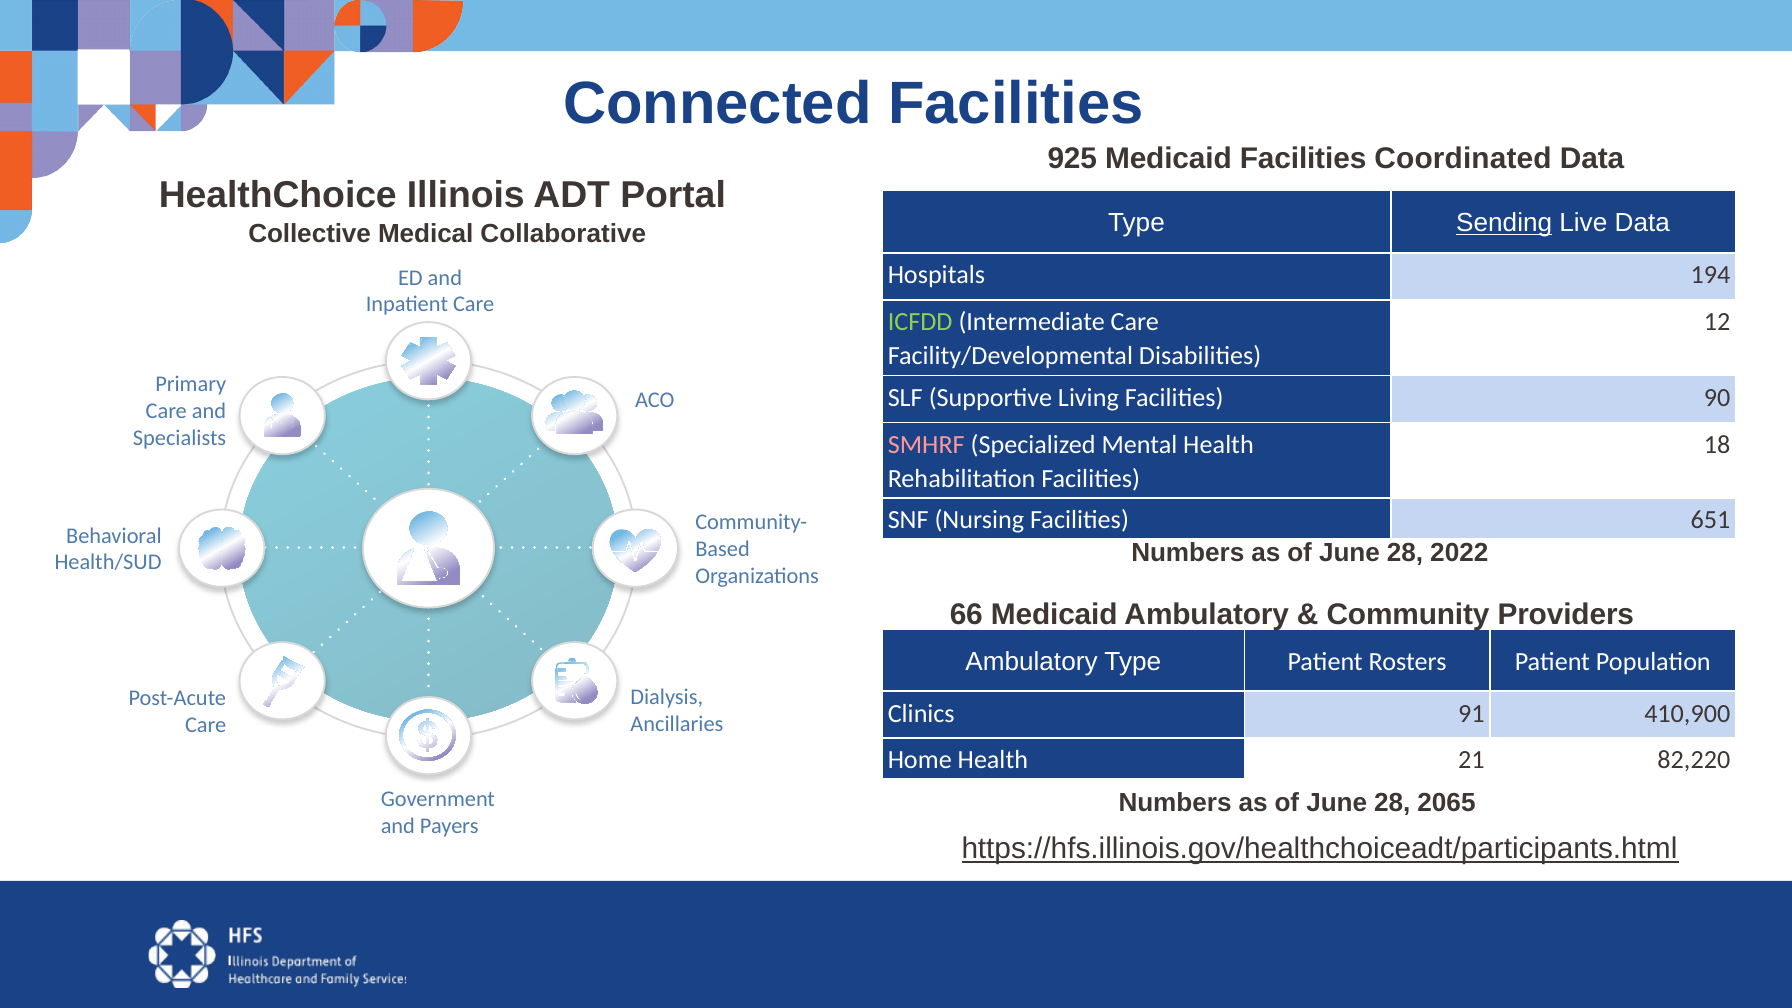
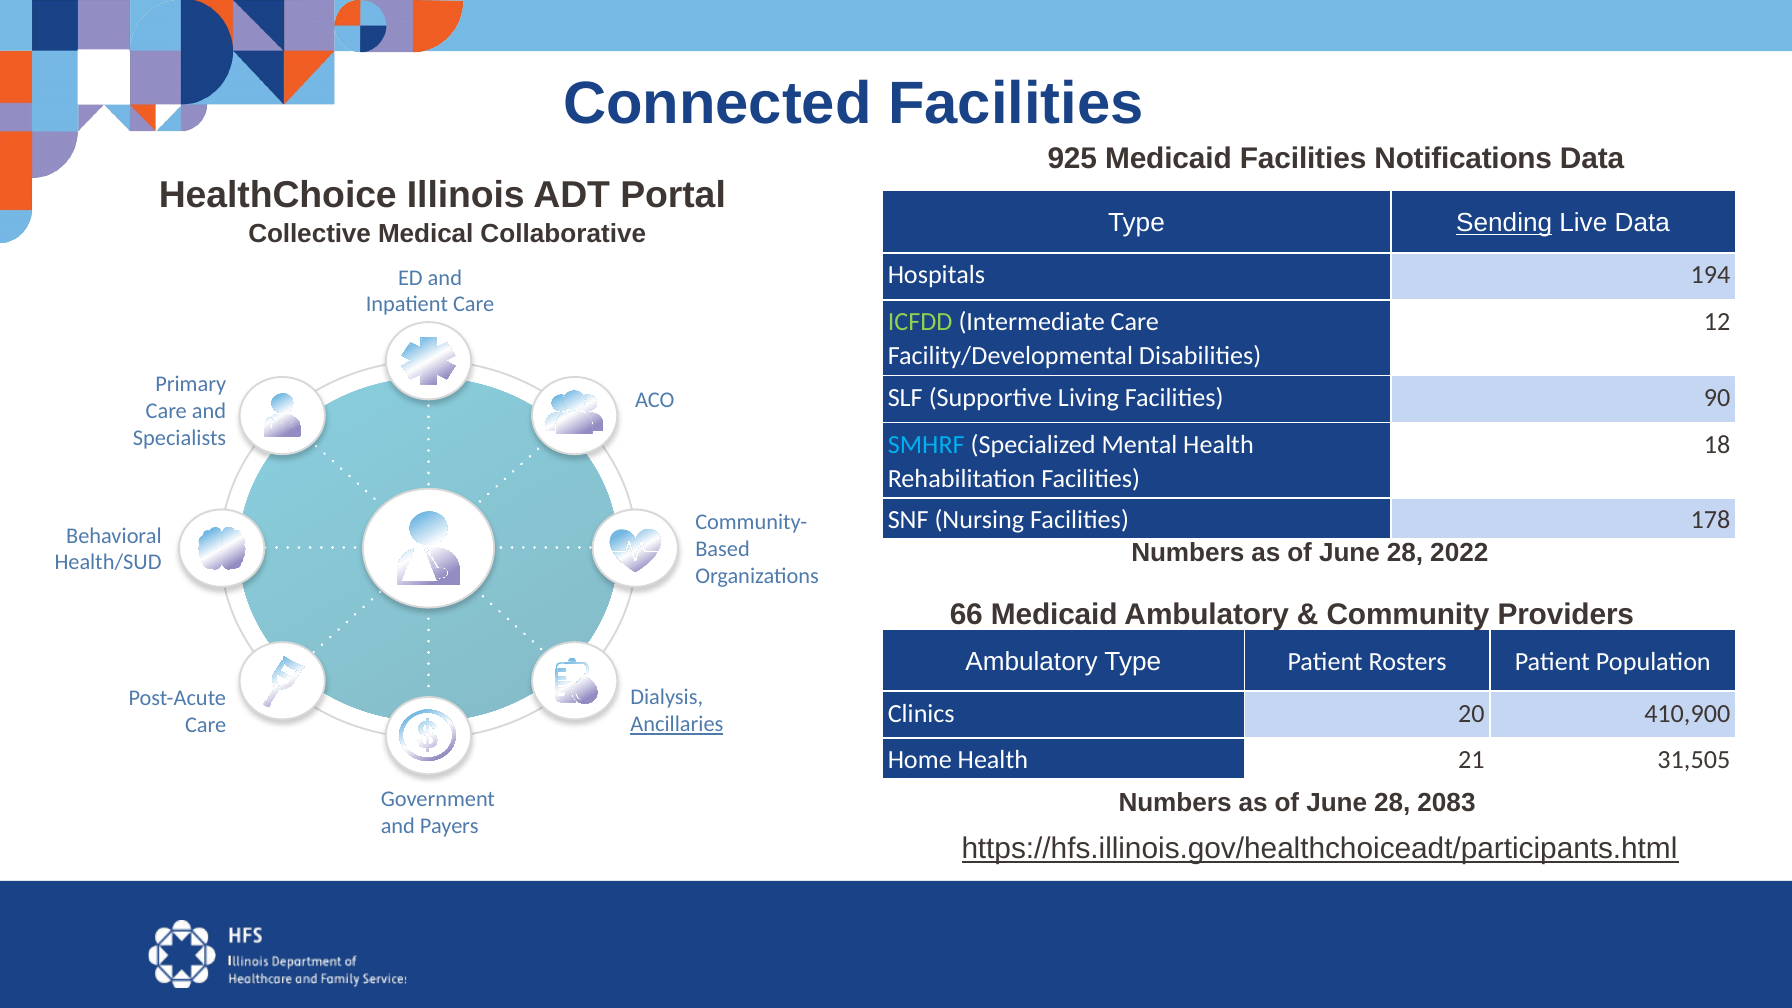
Coordinated: Coordinated -> Notifications
SMHRF colour: pink -> light blue
651: 651 -> 178
91: 91 -> 20
Ancillaries underline: none -> present
82,220: 82,220 -> 31,505
2065: 2065 -> 2083
